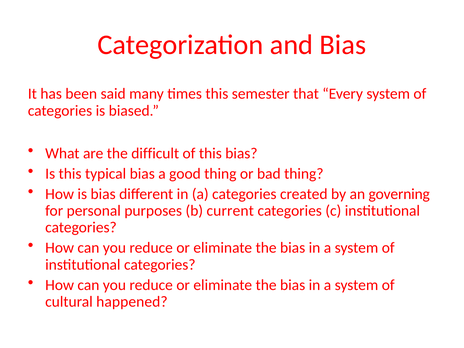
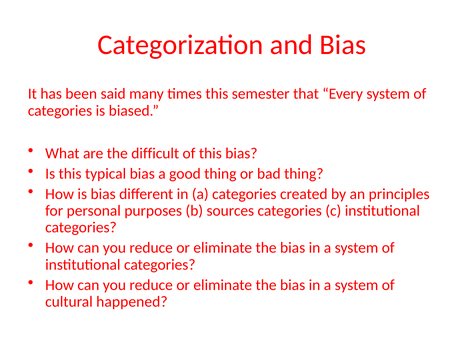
governing: governing -> principles
current: current -> sources
